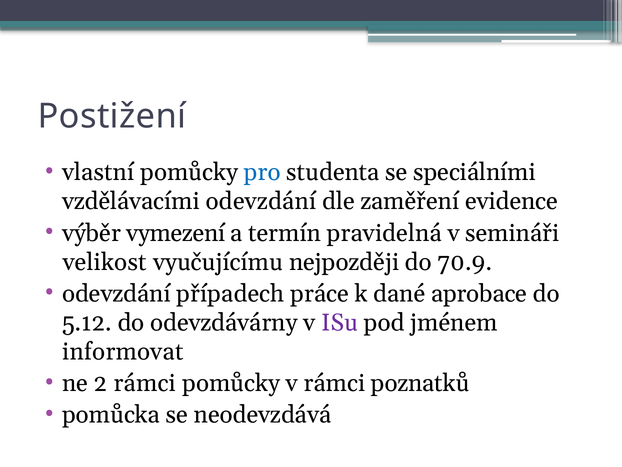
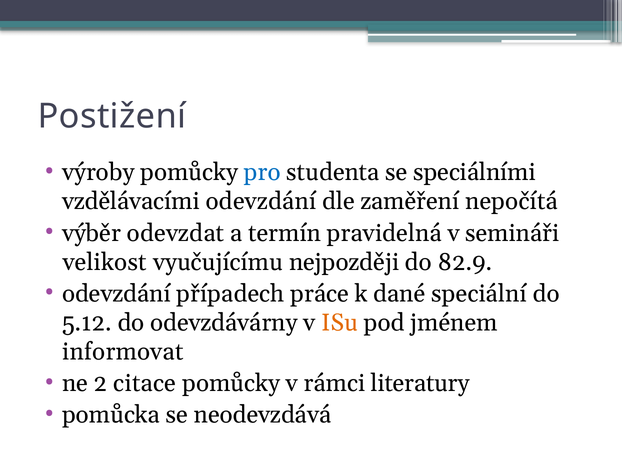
vlastní: vlastní -> výroby
evidence: evidence -> nepočítá
vymezení: vymezení -> odevzdat
70.9: 70.9 -> 82.9
aprobace: aprobace -> speciální
ISu colour: purple -> orange
2 rámci: rámci -> citace
poznatků: poznatků -> literatury
